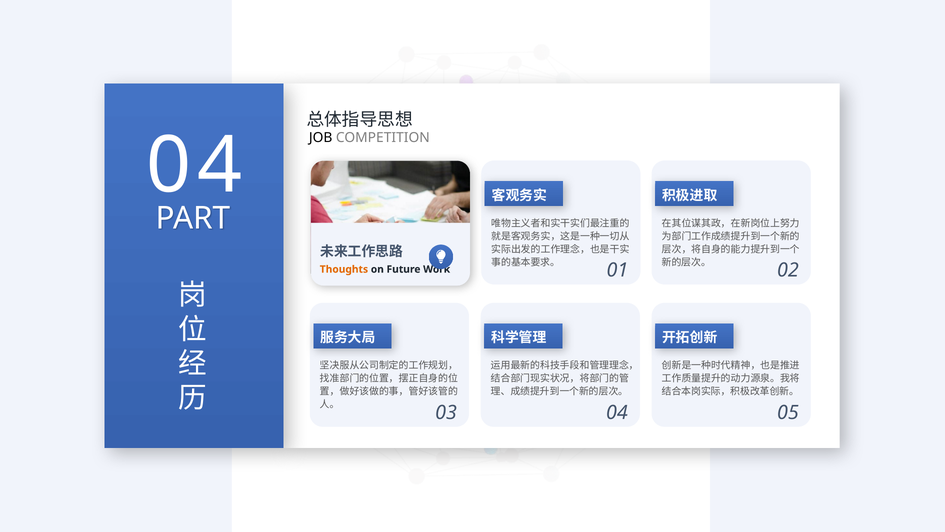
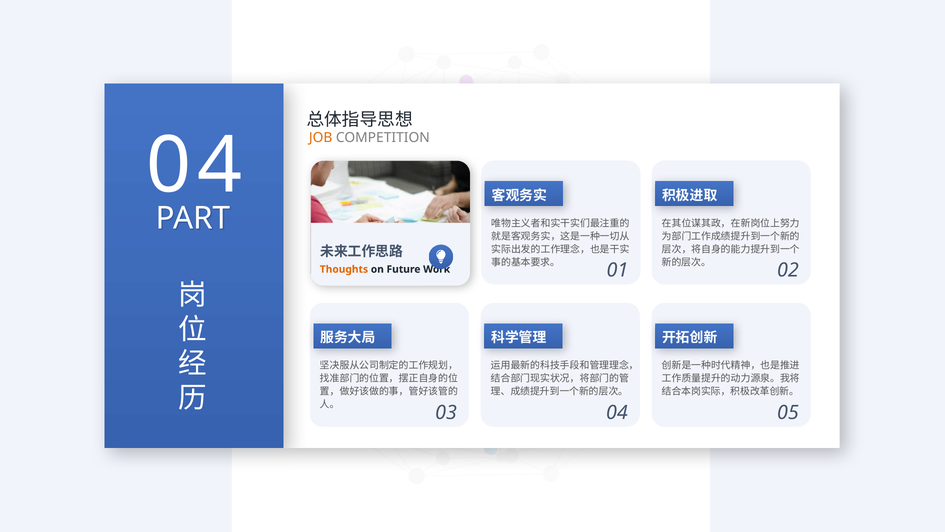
JOB colour: black -> orange
